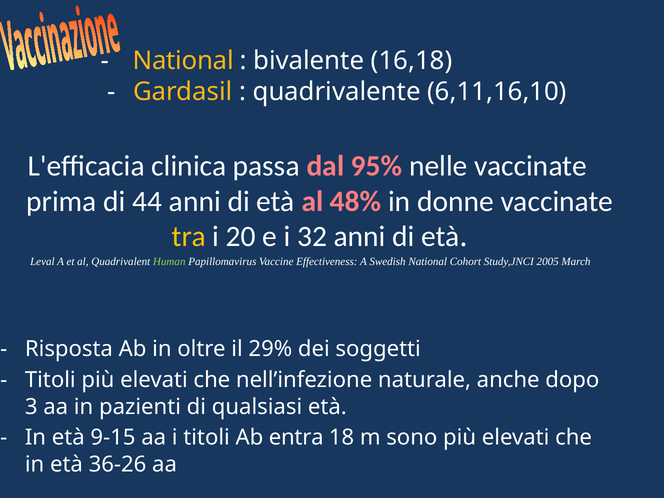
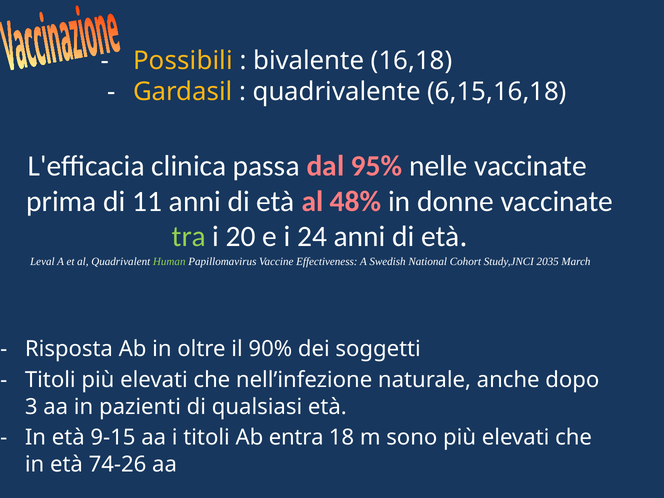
National at (183, 61): National -> Possibili
6,11,16,10: 6,11,16,10 -> 6,15,16,18
44: 44 -> 11
tra colour: yellow -> light green
32: 32 -> 24
2005: 2005 -> 2035
29%: 29% -> 90%
36-26: 36-26 -> 74-26
